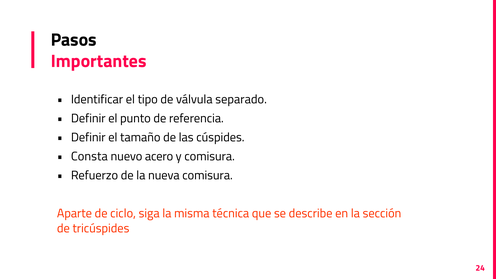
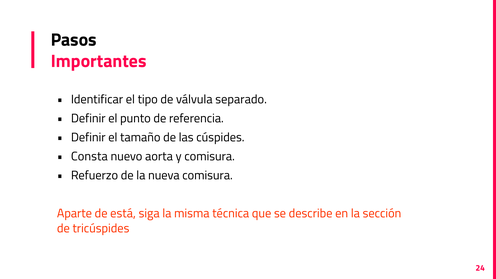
acero: acero -> aorta
ciclo: ciclo -> está
